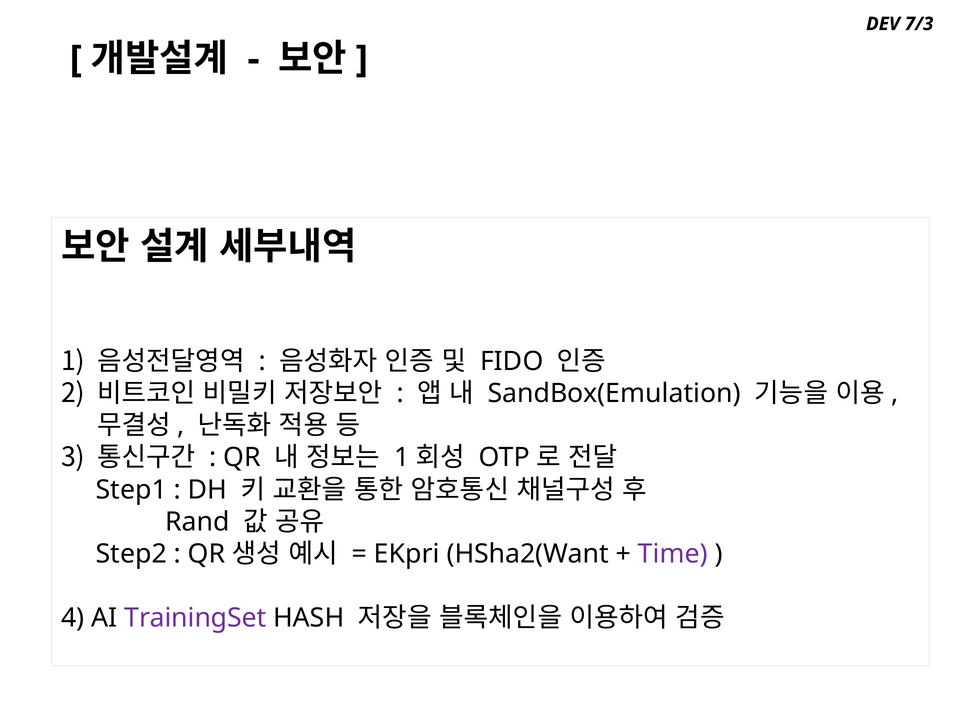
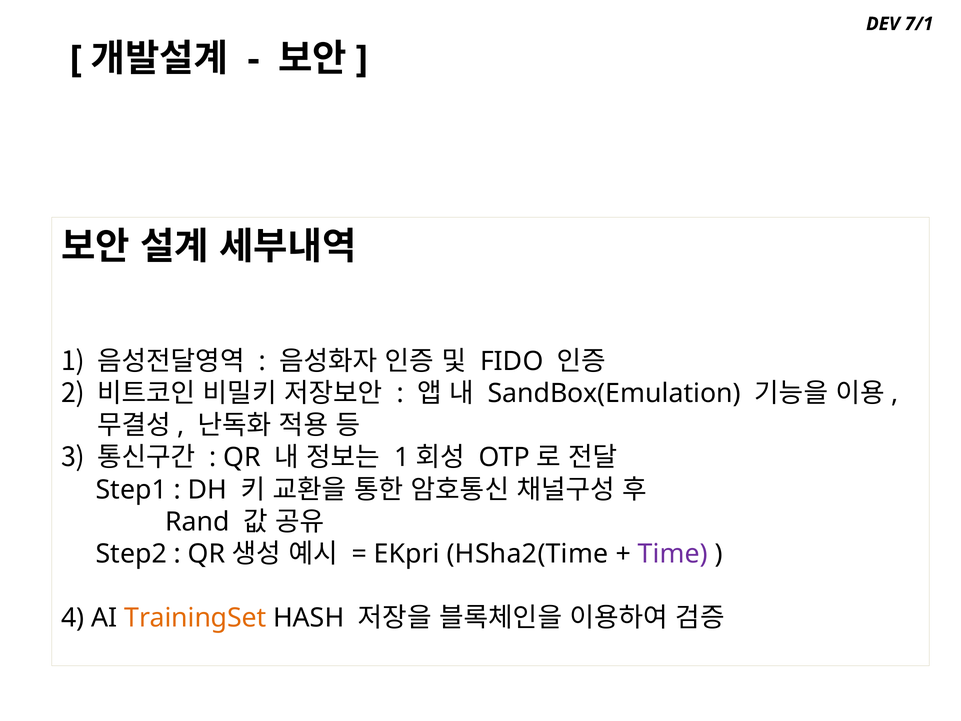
7/3: 7/3 -> 7/1
HSha2(Want: HSha2(Want -> HSha2(Time
TrainingSet colour: purple -> orange
